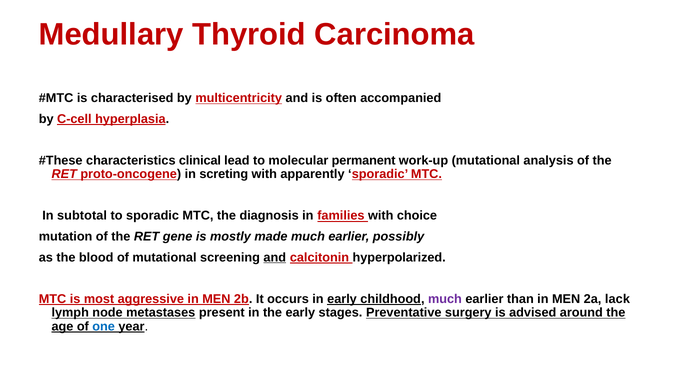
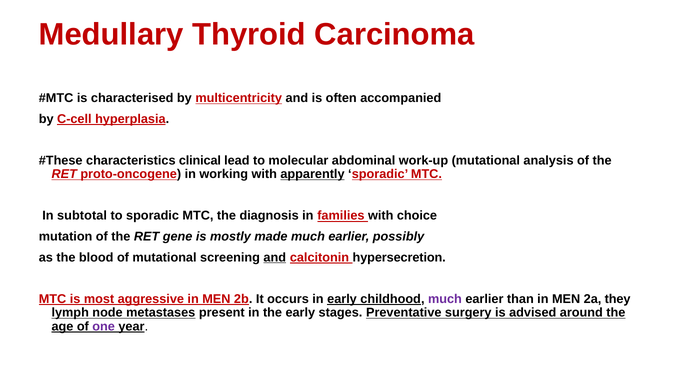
permanent: permanent -> abdominal
screting: screting -> working
apparently underline: none -> present
hyperpolarized: hyperpolarized -> hypersecretion
lack: lack -> they
one colour: blue -> purple
